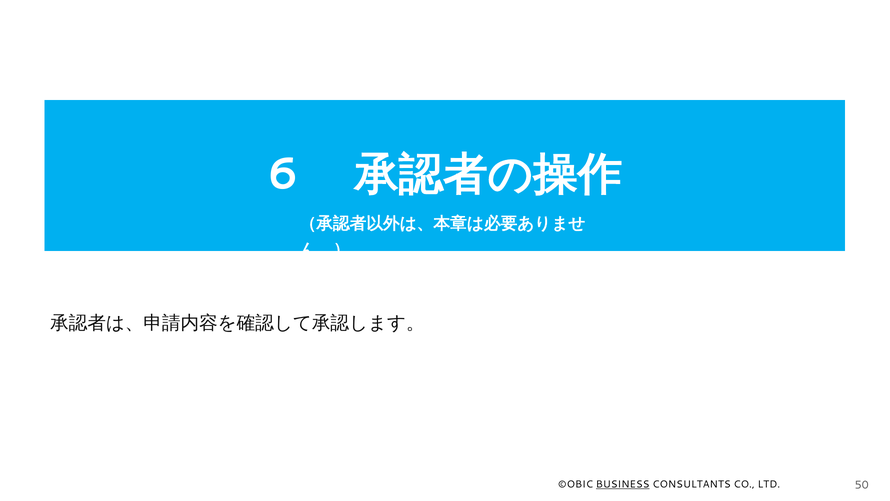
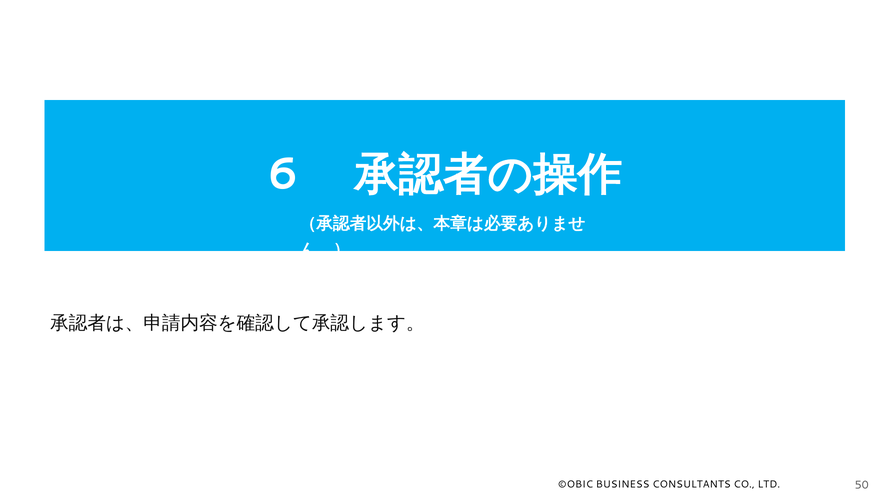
BUSINESS underline: present -> none
